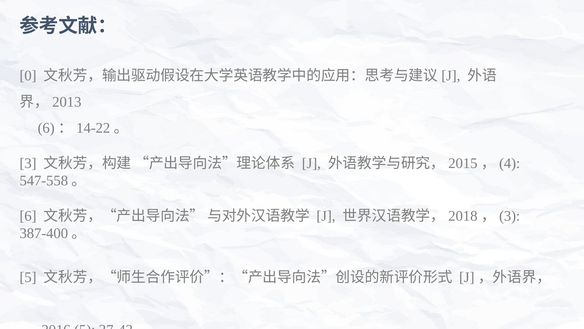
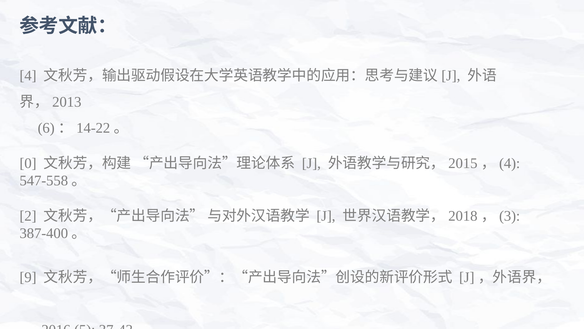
0: 0 -> 4
3: 3 -> 0
6: 6 -> 2
5 at (28, 277): 5 -> 9
